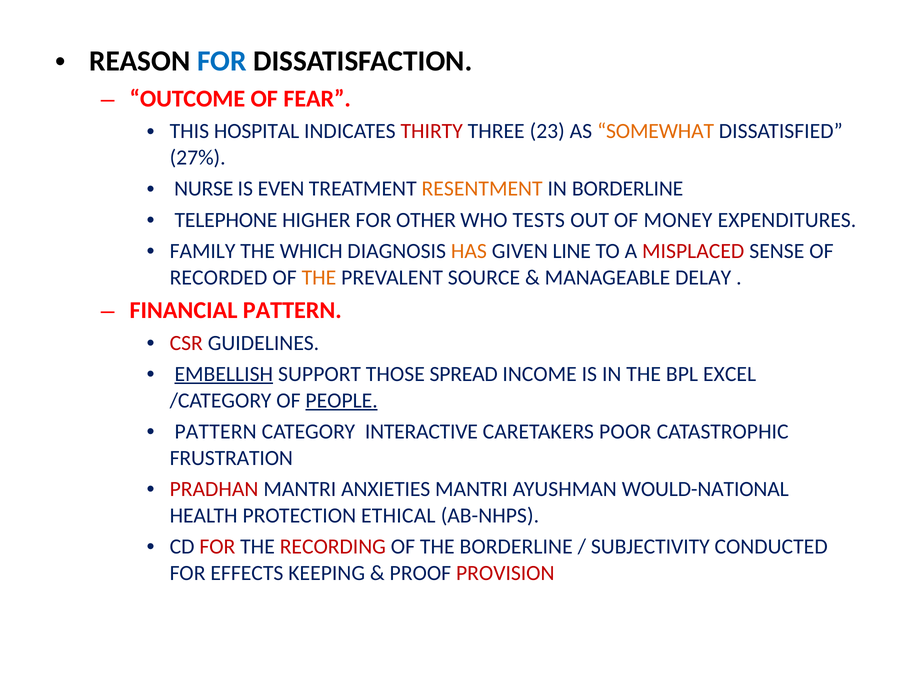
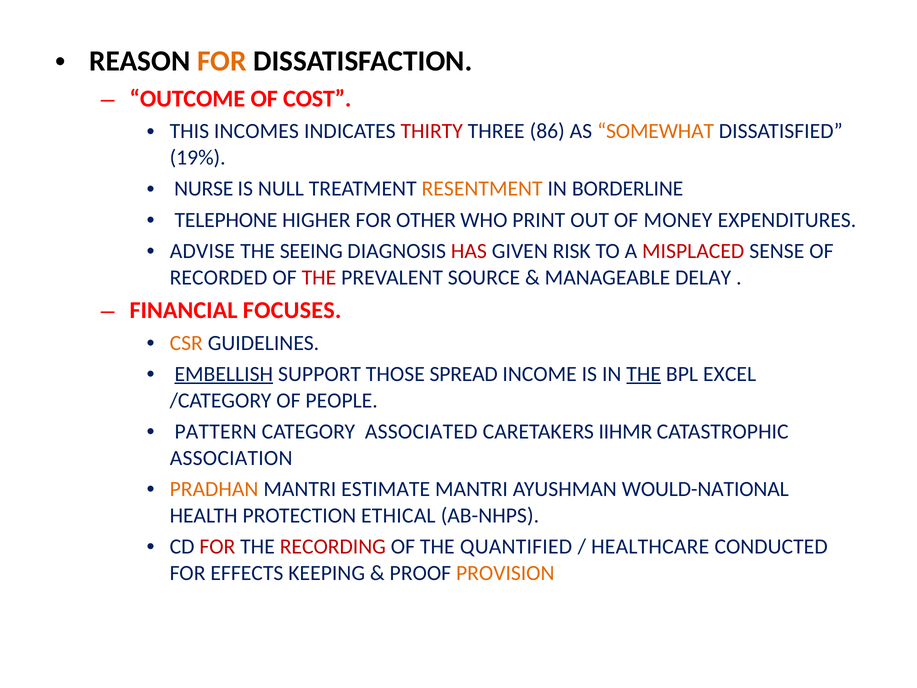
FOR at (222, 61) colour: blue -> orange
FEAR: FEAR -> COST
HOSPITAL: HOSPITAL -> INCOMES
23: 23 -> 86
27%: 27% -> 19%
EVEN: EVEN -> NULL
TESTS: TESTS -> PRINT
FAMILY: FAMILY -> ADVISE
WHICH: WHICH -> SEEING
HAS colour: orange -> red
LINE: LINE -> RISK
THE at (319, 277) colour: orange -> red
FINANCIAL PATTERN: PATTERN -> FOCUSES
CSR colour: red -> orange
THE at (644, 374) underline: none -> present
PEOPLE underline: present -> none
INTERACTIVE: INTERACTIVE -> ASSOCIATED
POOR: POOR -> IIHMR
FRUSTRATION: FRUSTRATION -> ASSOCIATION
PRADHAN colour: red -> orange
ANXIETIES: ANXIETIES -> ESTIMATE
THE BORDERLINE: BORDERLINE -> QUANTIFIED
SUBJECTIVITY: SUBJECTIVITY -> HEALTHCARE
PROVISION colour: red -> orange
